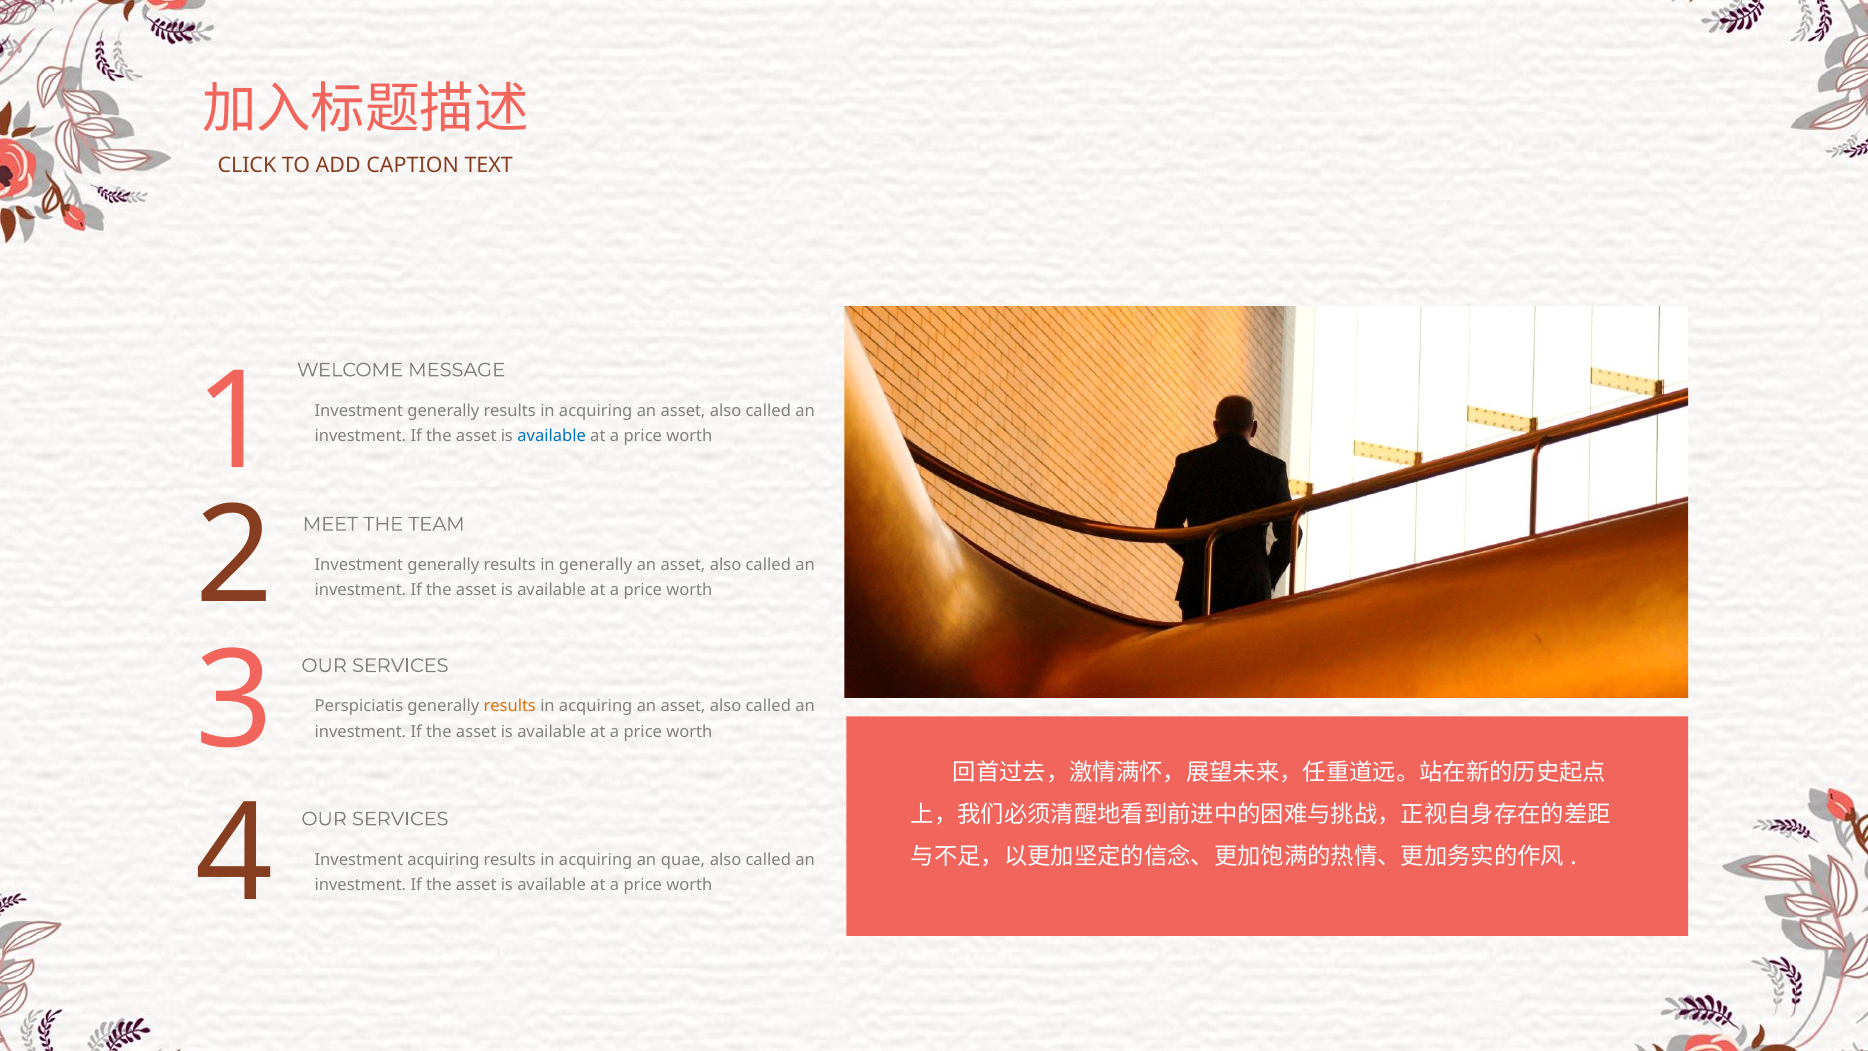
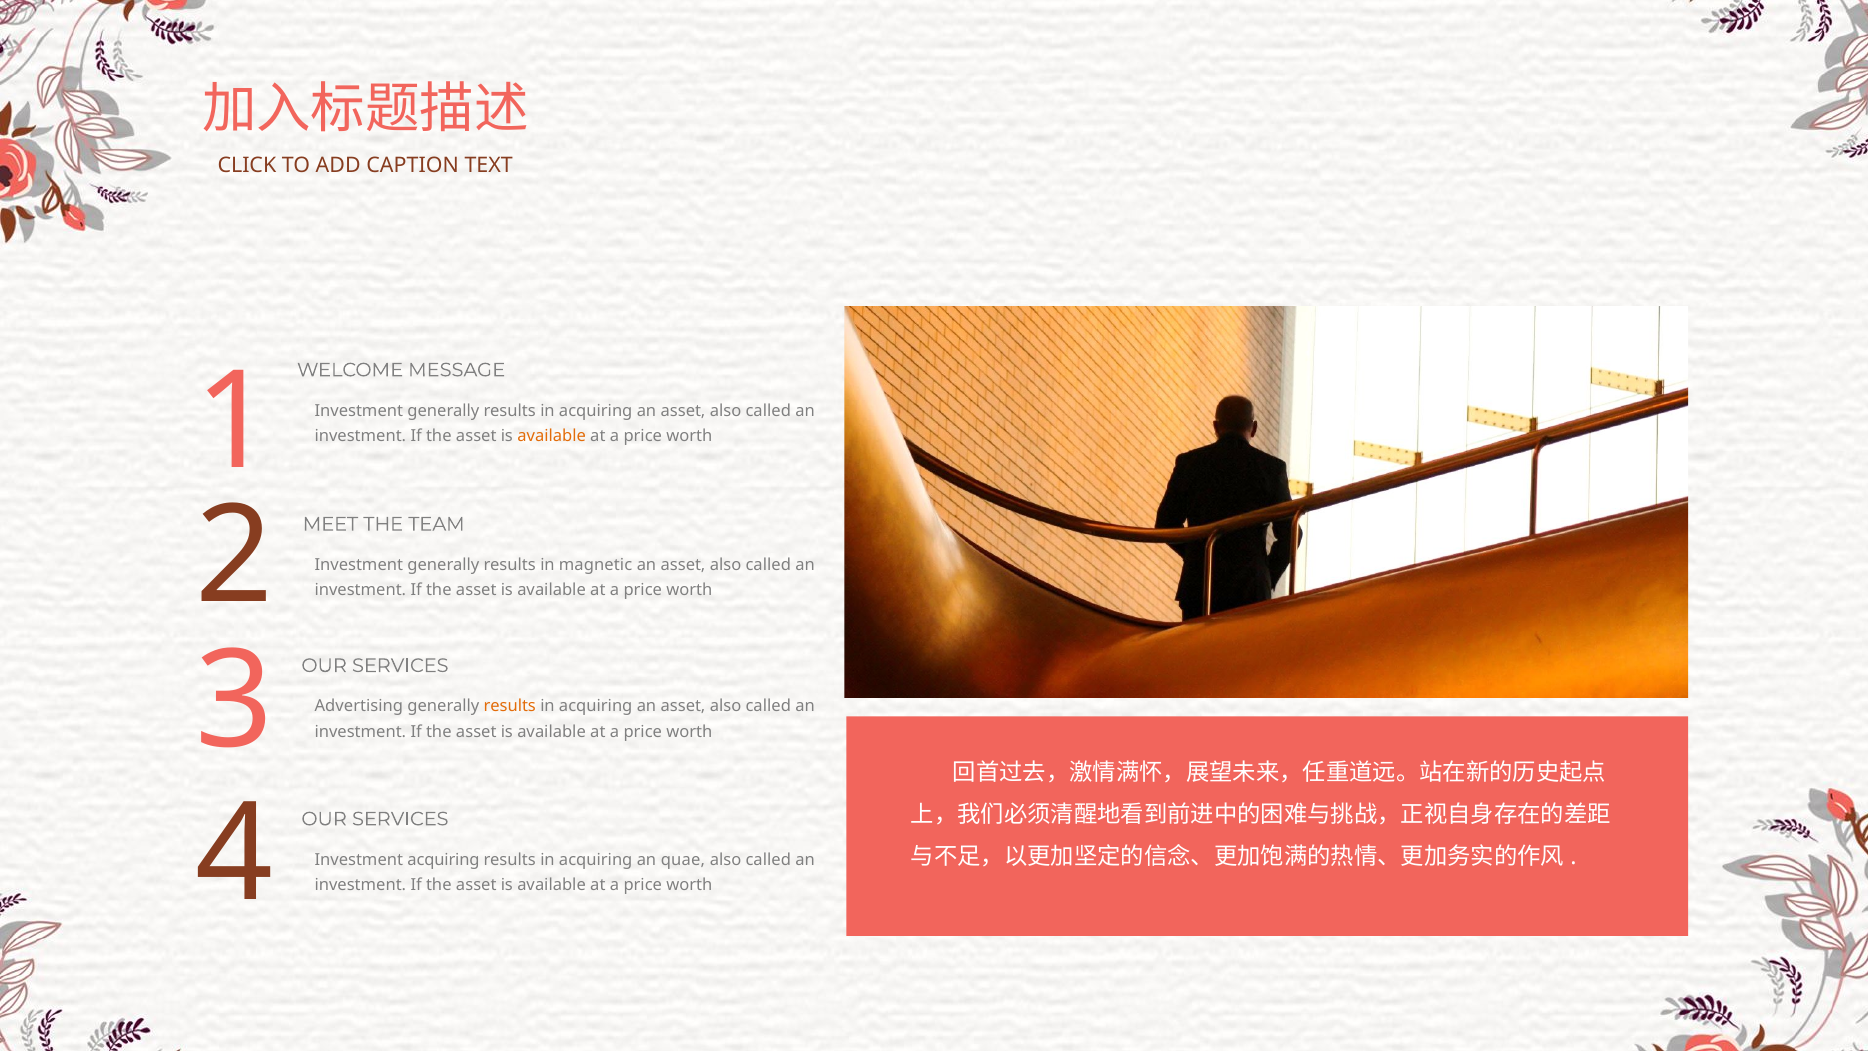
available at (552, 436) colour: blue -> orange
in generally: generally -> magnetic
Perspiciatis: Perspiciatis -> Advertising
